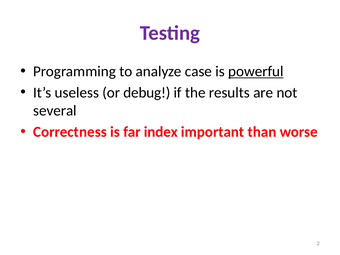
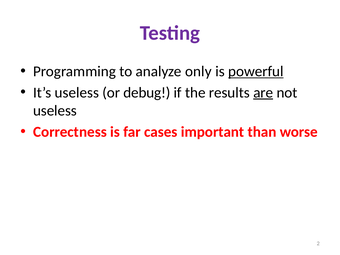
case: case -> only
are underline: none -> present
several at (55, 111): several -> useless
index: index -> cases
